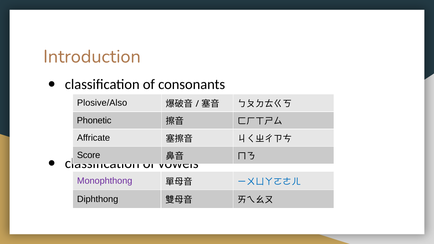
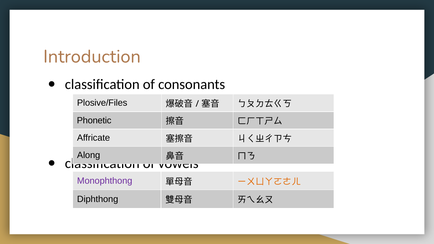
Plosive/Also: Plosive/Also -> Plosive/Files
Score: Score -> Along
ㄧㄨㄩㄚㄛㄜㄦ colour: blue -> orange
